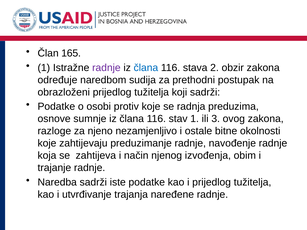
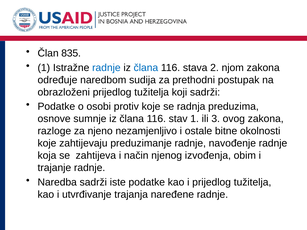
165: 165 -> 835
radnje at (106, 68) colour: purple -> blue
obzir: obzir -> njom
